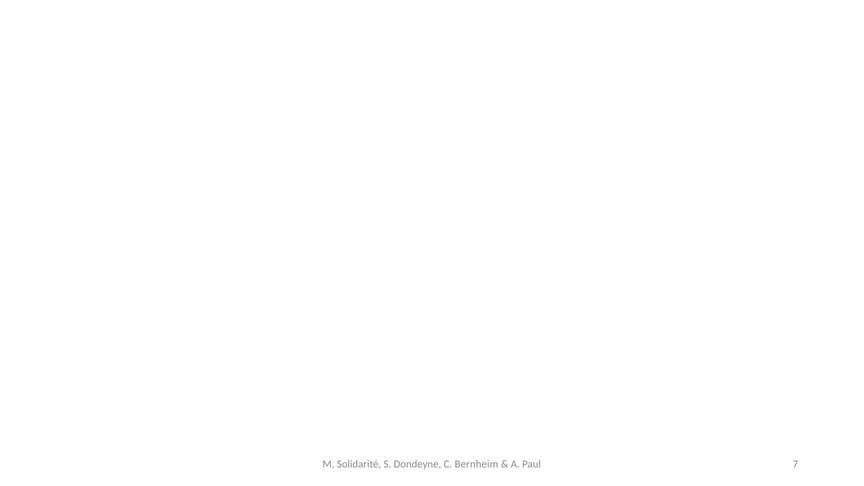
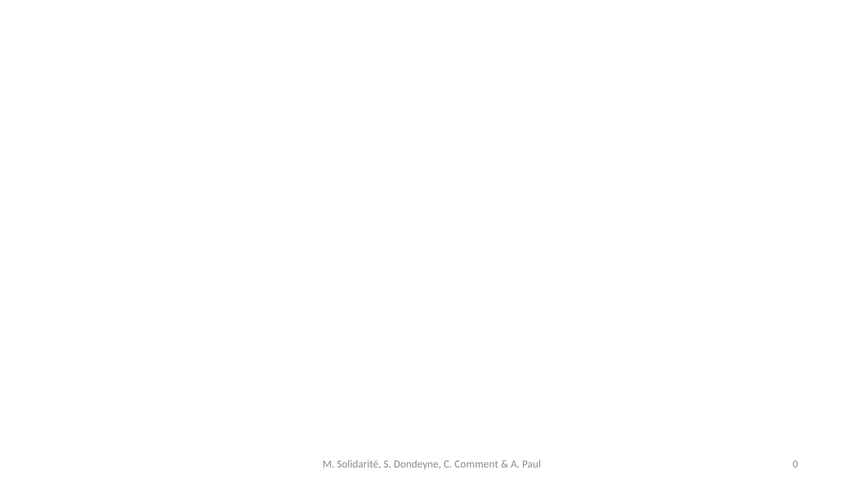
Bernheim: Bernheim -> Comment
7: 7 -> 0
